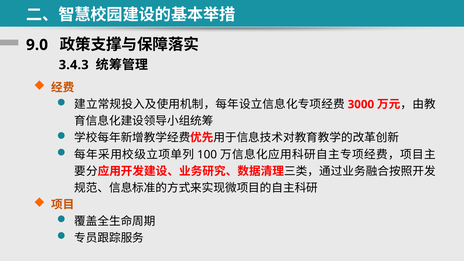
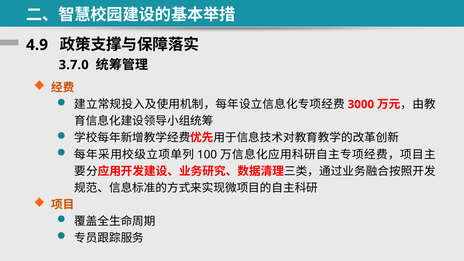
9.0: 9.0 -> 4.9
3.4.3: 3.4.3 -> 3.7.0
